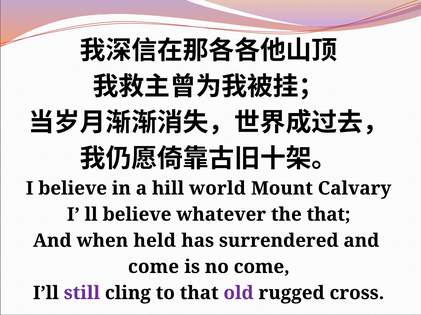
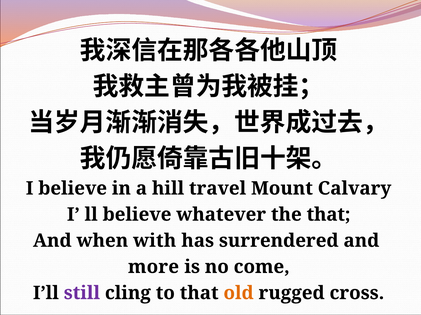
world: world -> travel
held: held -> with
come at (154, 267): come -> more
old colour: purple -> orange
